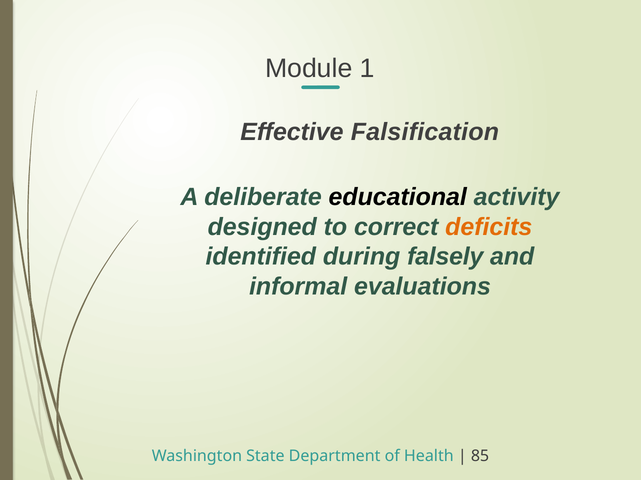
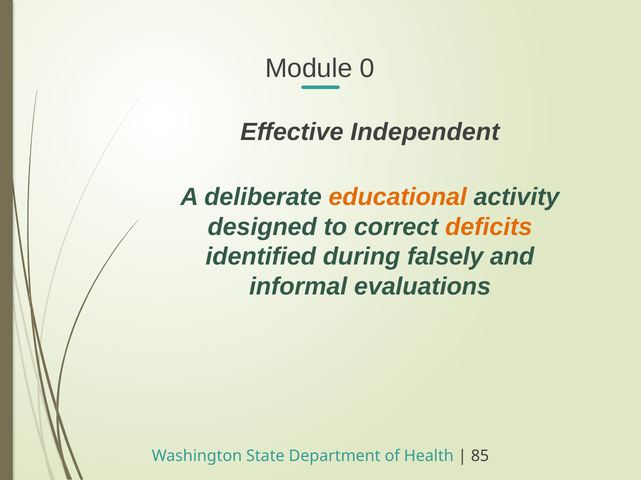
1: 1 -> 0
Falsification: Falsification -> Independent
educational colour: black -> orange
